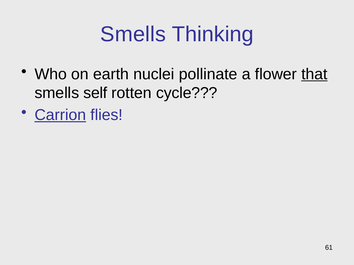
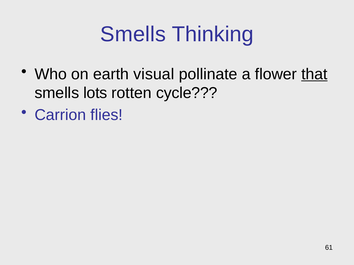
nuclei: nuclei -> visual
self: self -> lots
Carrion underline: present -> none
